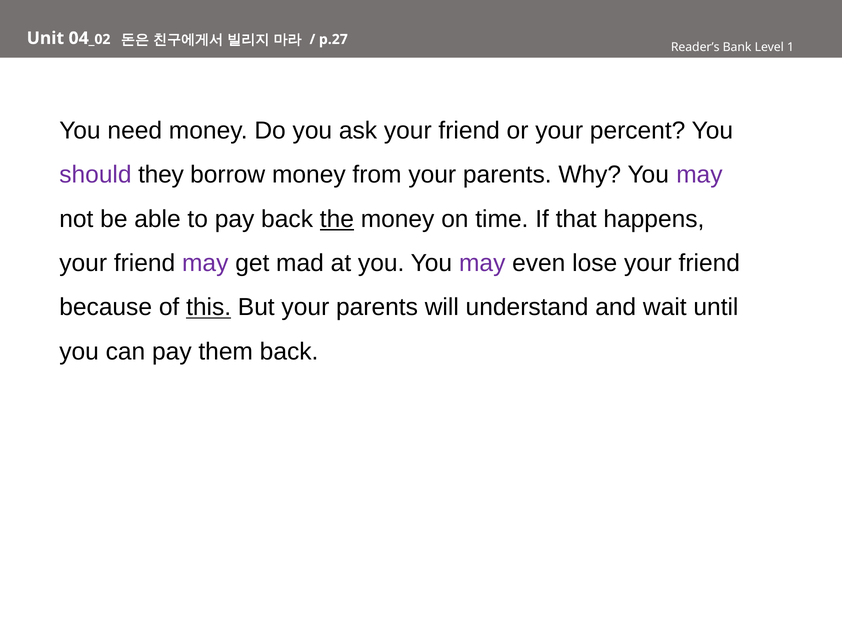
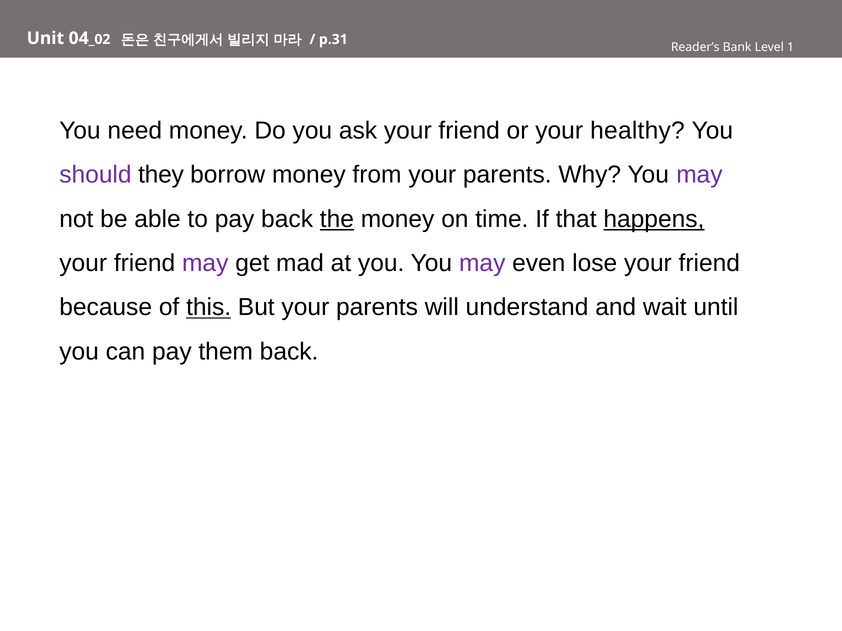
p.27: p.27 -> p.31
percent: percent -> healthy
happens underline: none -> present
